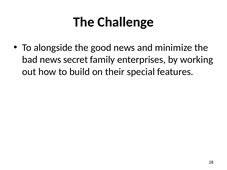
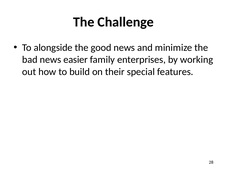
secret: secret -> easier
